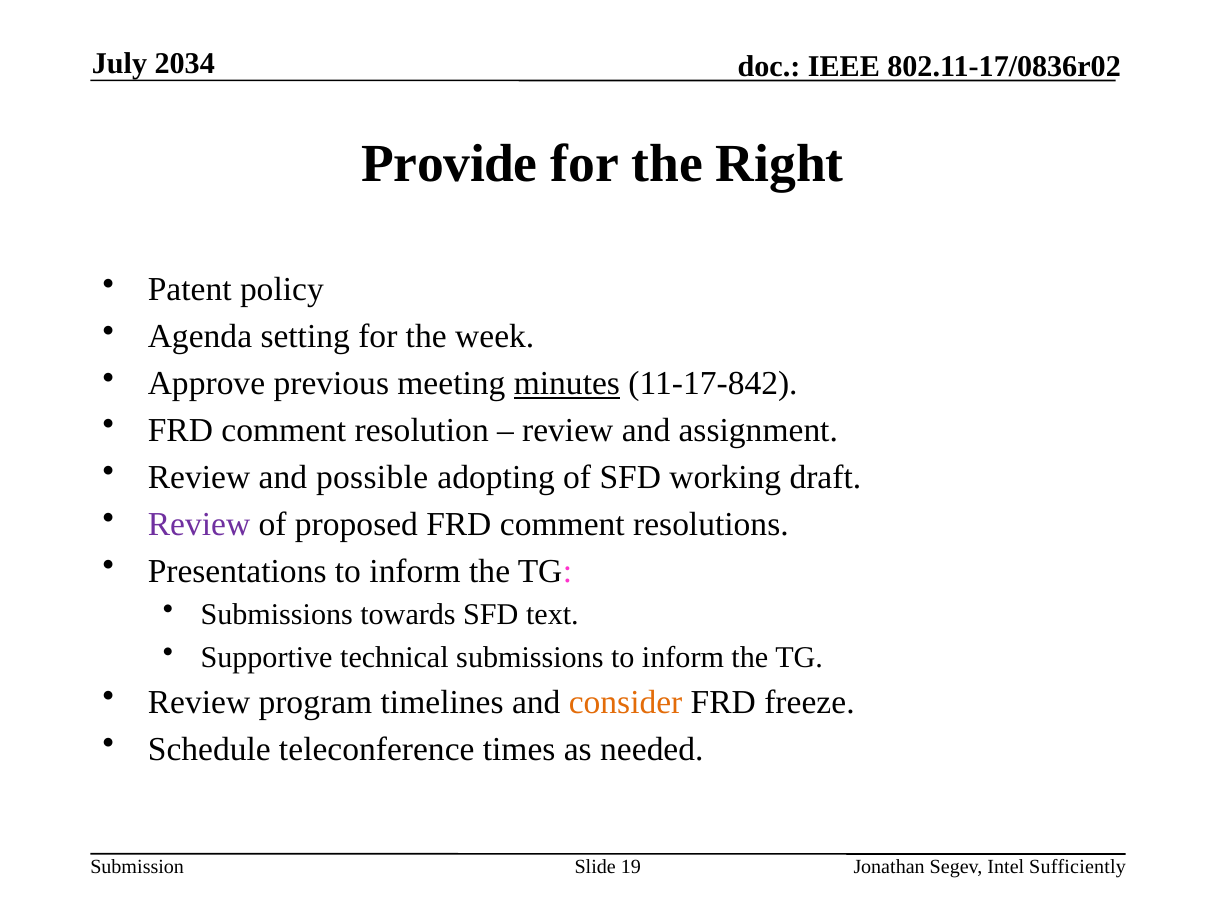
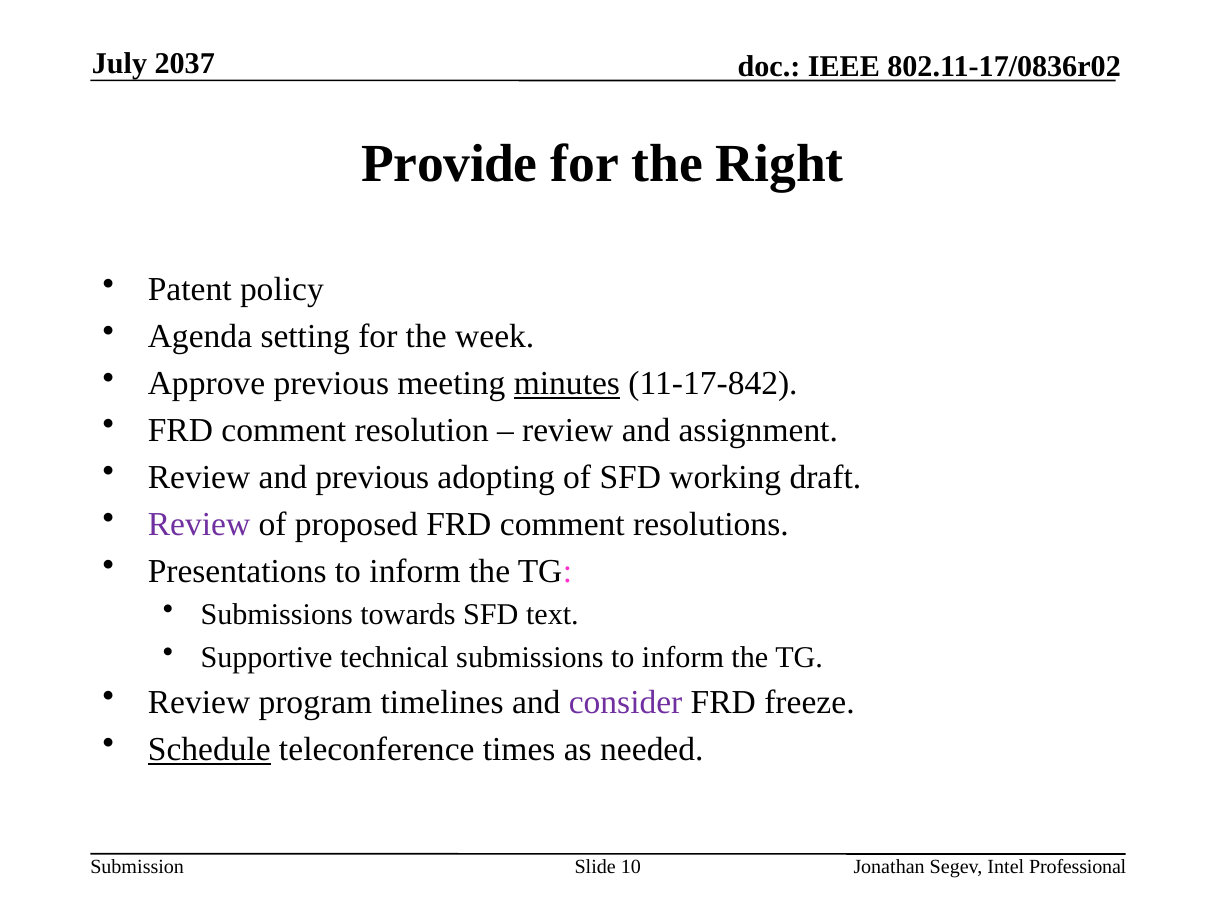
2034: 2034 -> 2037
and possible: possible -> previous
consider colour: orange -> purple
Schedule underline: none -> present
19: 19 -> 10
Sufficiently: Sufficiently -> Professional
